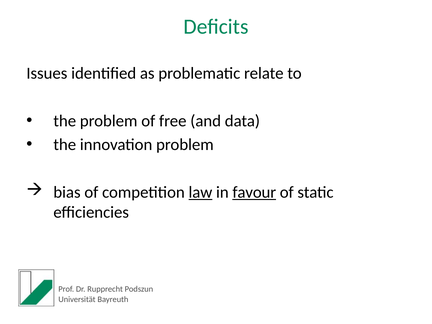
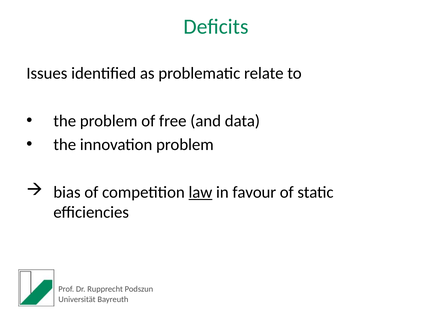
favour underline: present -> none
